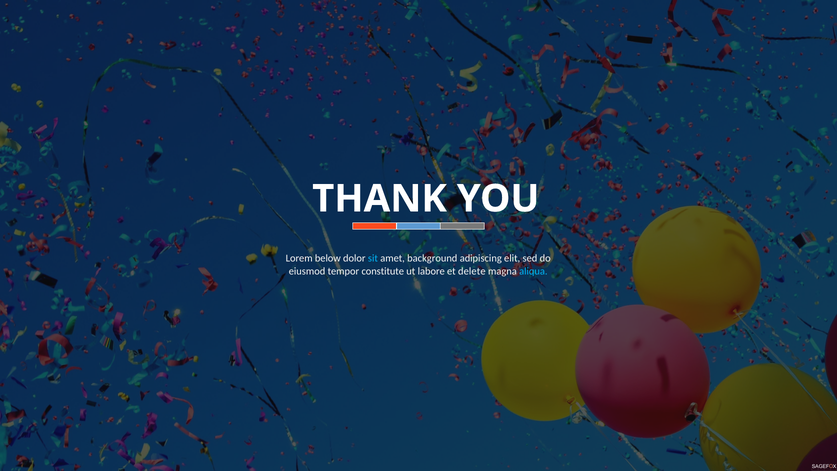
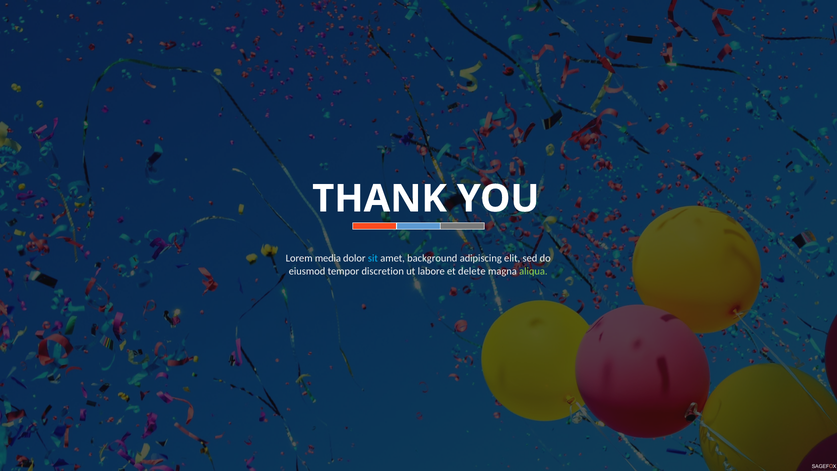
below: below -> media
constitute: constitute -> discretion
aliqua colour: light blue -> light green
